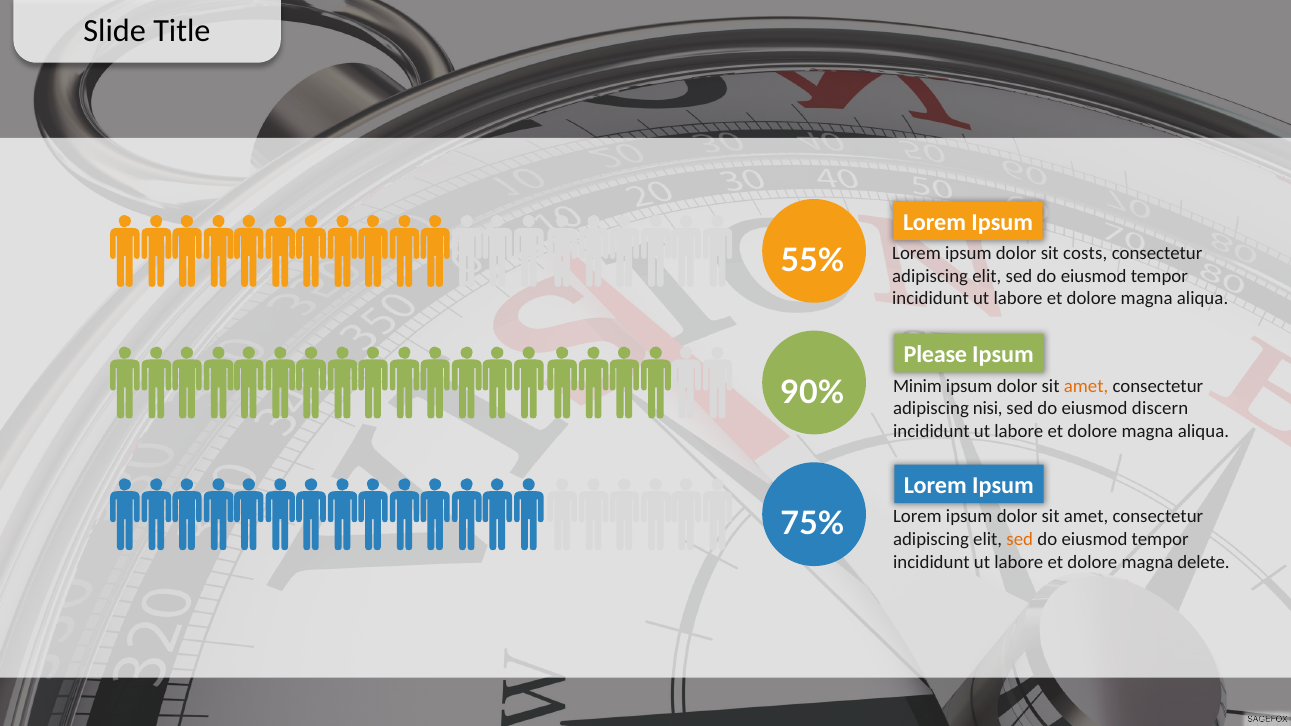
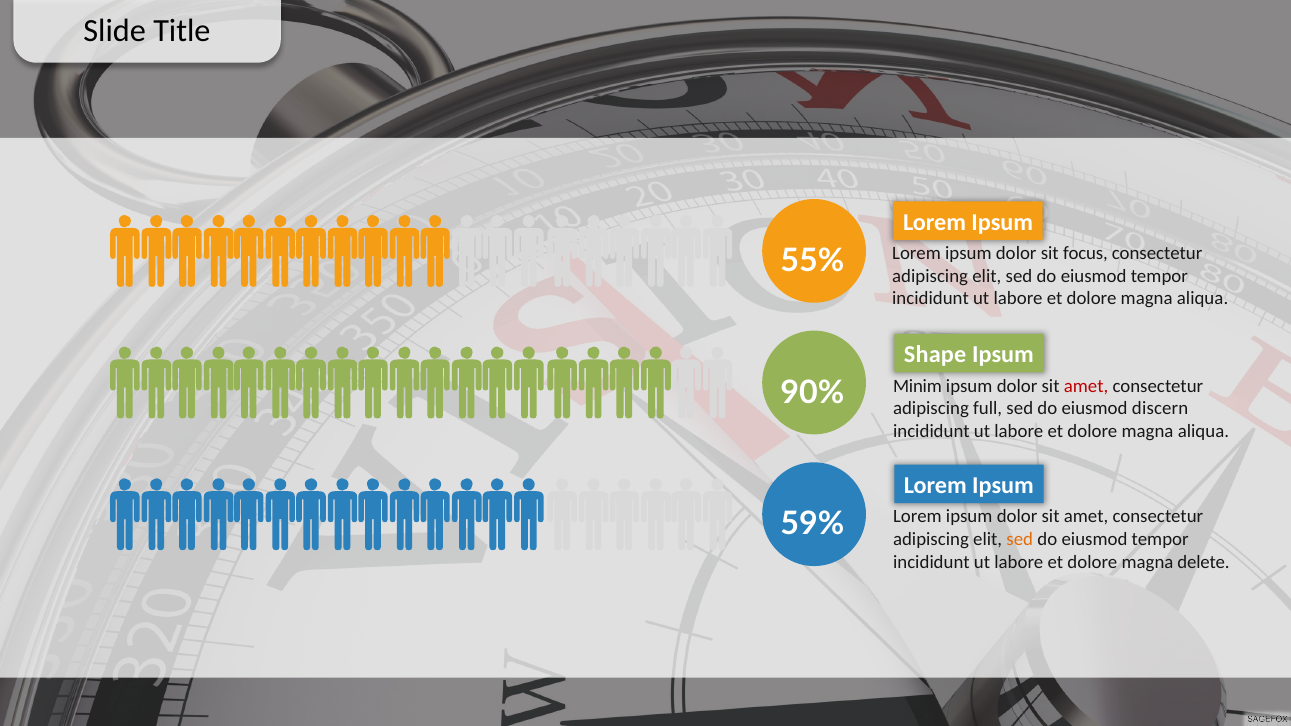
costs: costs -> focus
Please: Please -> Shape
amet at (1086, 386) colour: orange -> red
nisi: nisi -> full
75%: 75% -> 59%
